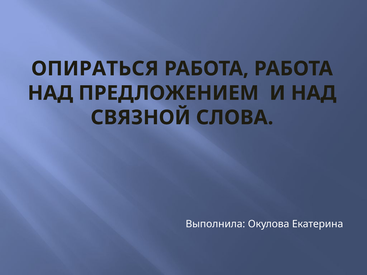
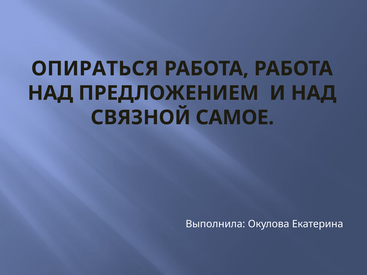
СЛОВА: СЛОВА -> САМОЕ
